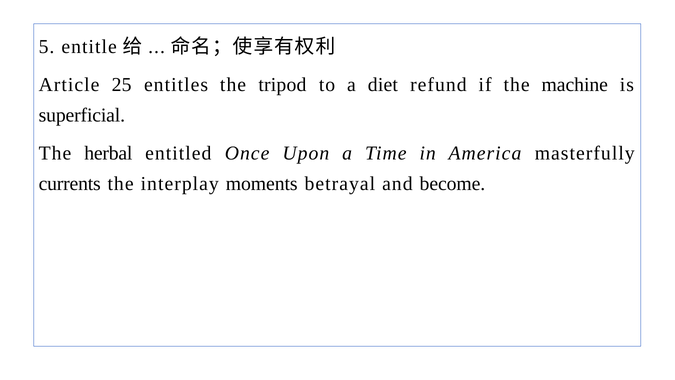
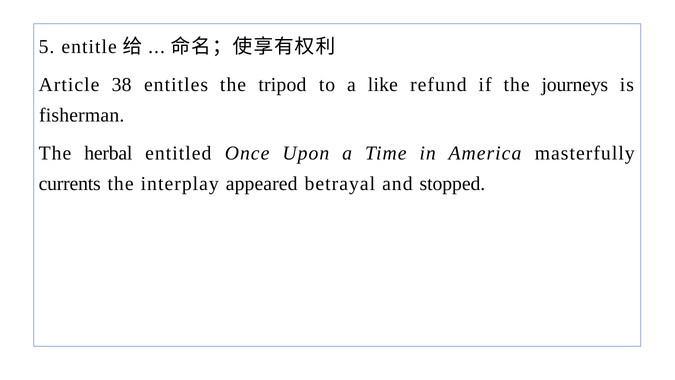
25: 25 -> 38
diet: diet -> like
machine: machine -> journeys
superficial: superficial -> fisherman
moments: moments -> appeared
become: become -> stopped
